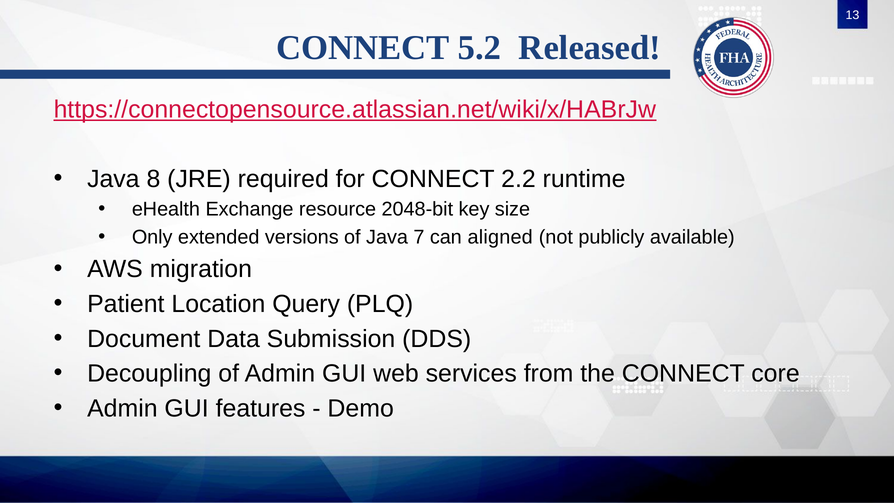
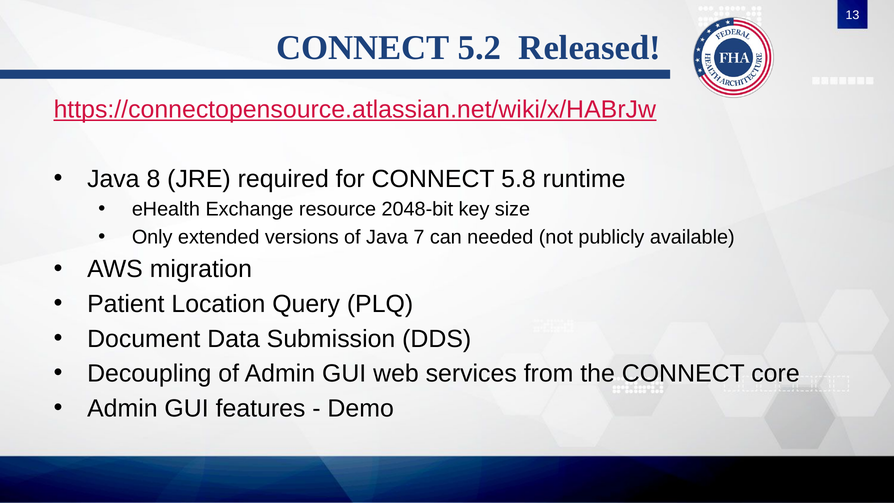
2.2: 2.2 -> 5.8
aligned: aligned -> needed
